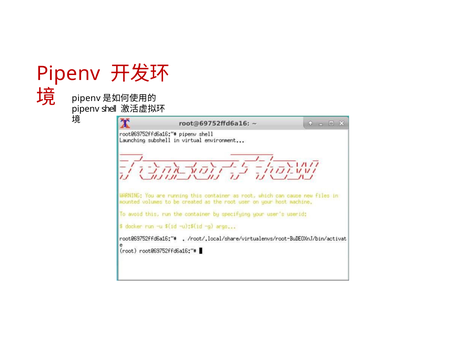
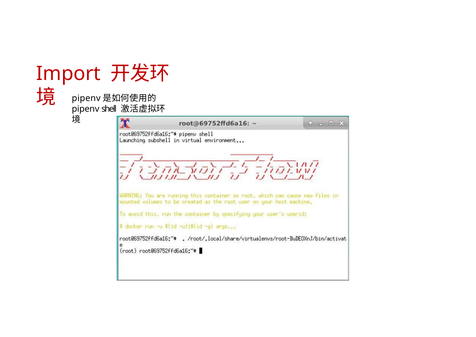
Pipenv at (68, 73): Pipenv -> Import
